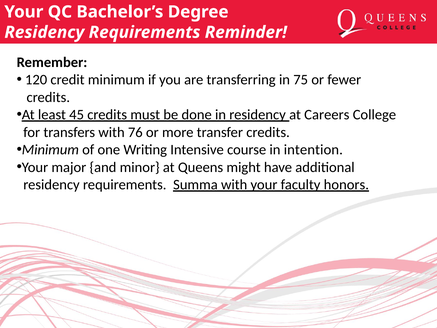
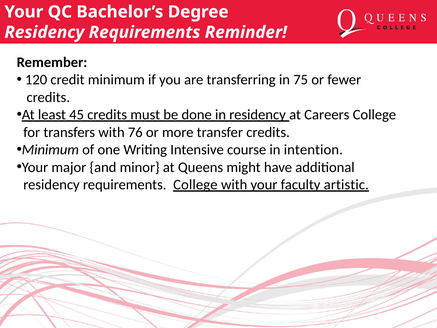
requirements Summa: Summa -> College
honors: honors -> artistic
